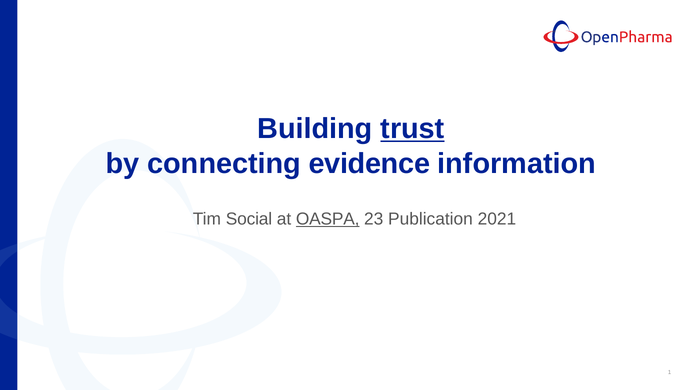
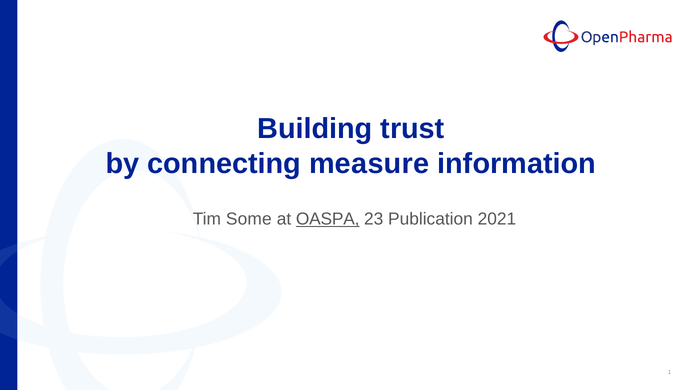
trust underline: present -> none
evidence: evidence -> measure
Social: Social -> Some
